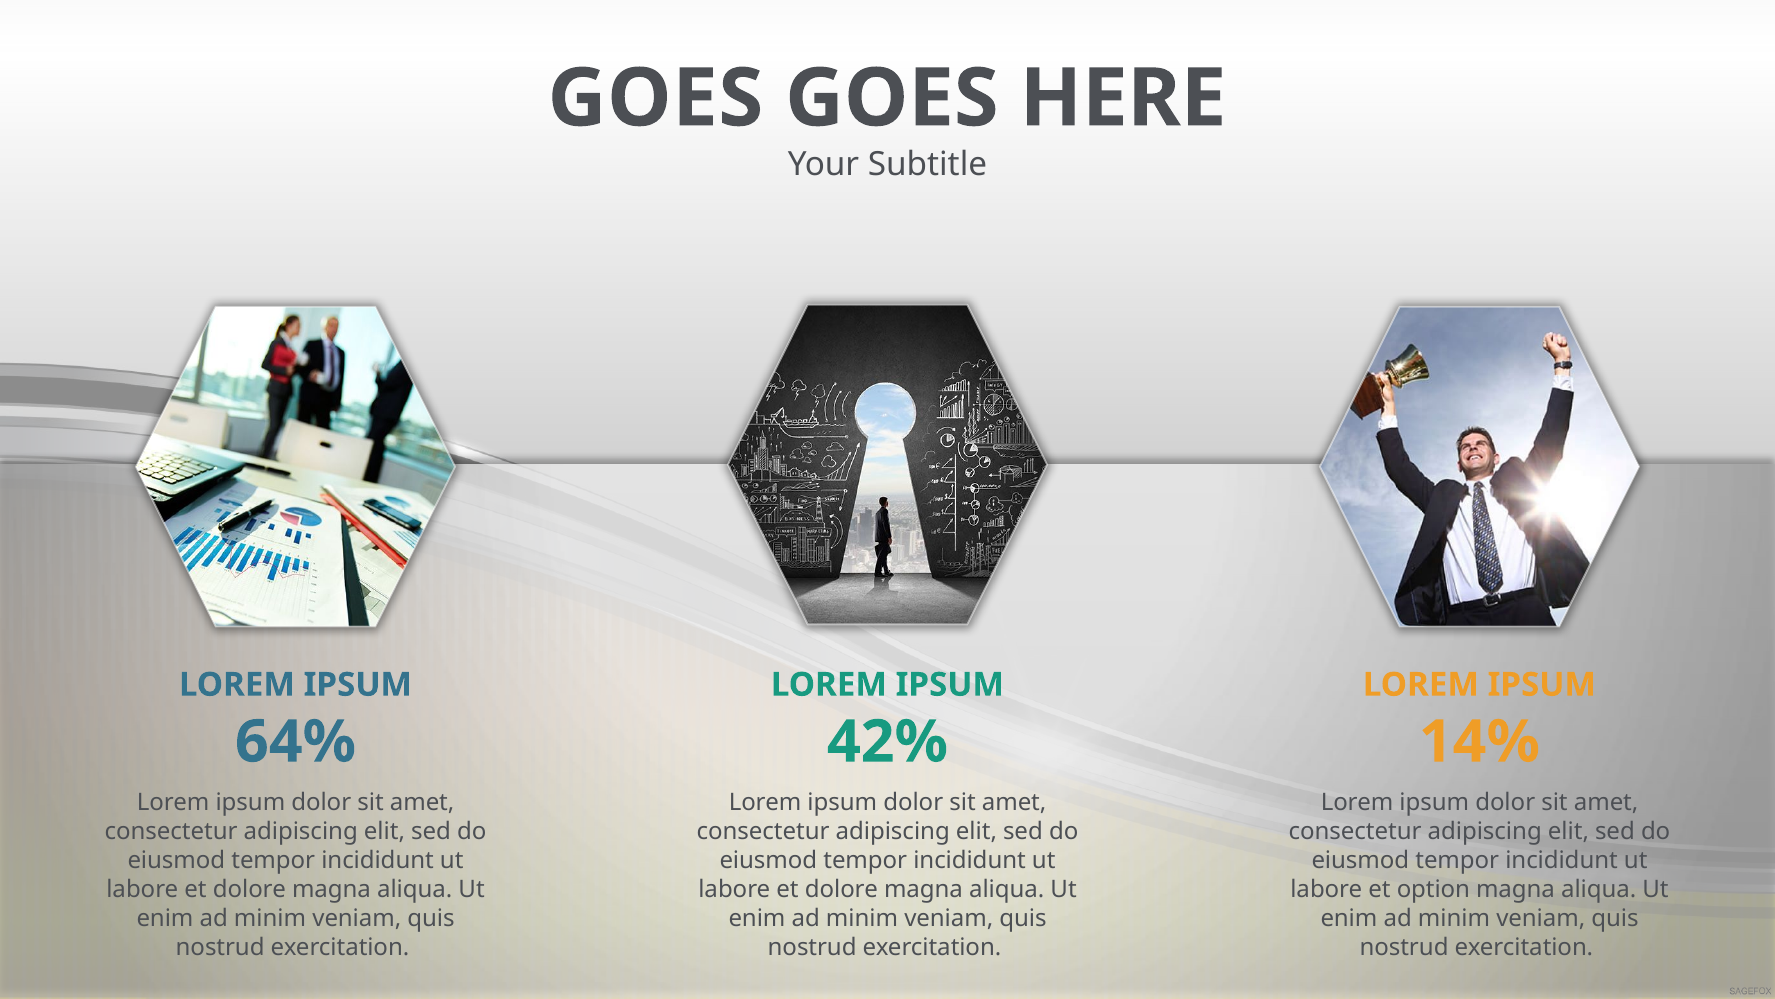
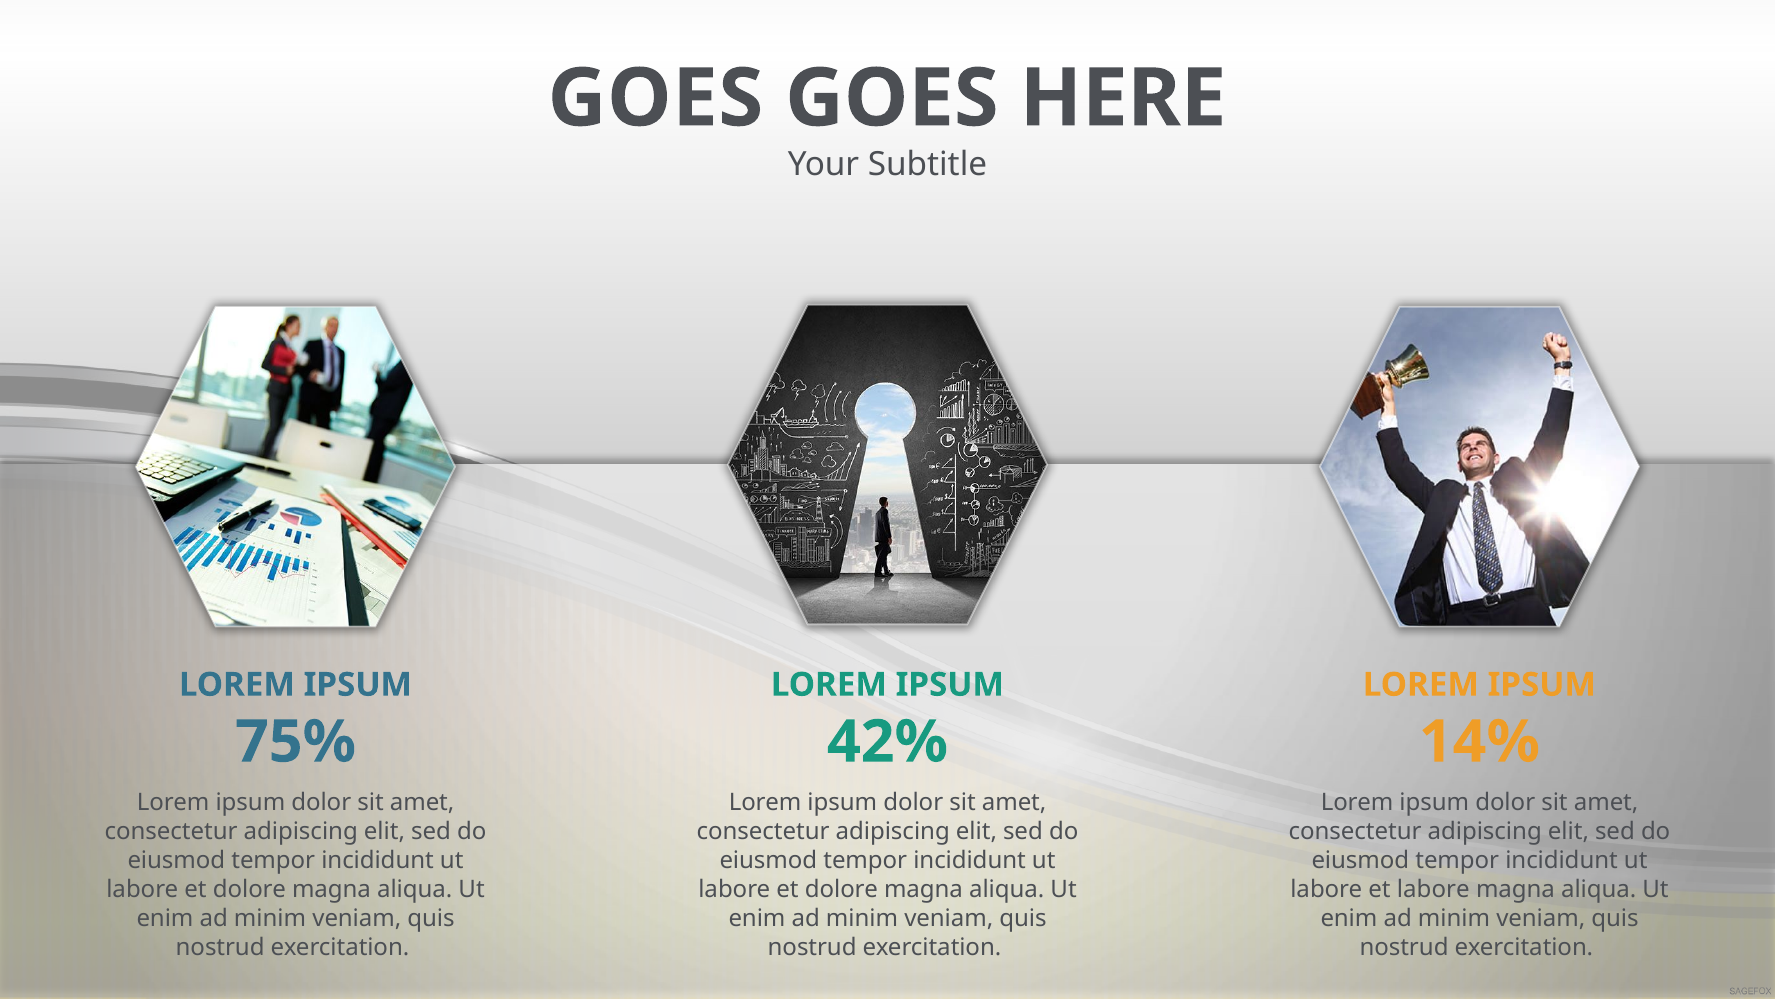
64%: 64% -> 75%
et option: option -> labore
